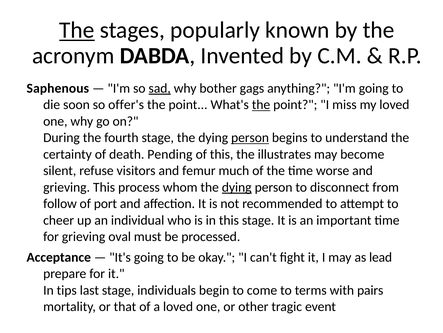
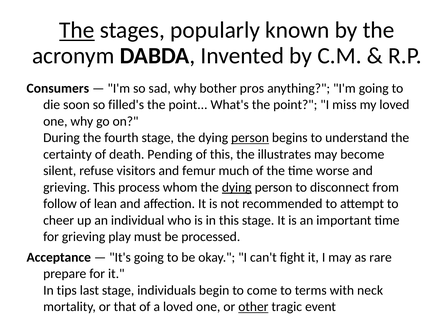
Saphenous: Saphenous -> Consumers
sad underline: present -> none
gags: gags -> pros
offer's: offer's -> filled's
the at (261, 105) underline: present -> none
port: port -> lean
oval: oval -> play
lead: lead -> rare
pairs: pairs -> neck
other underline: none -> present
